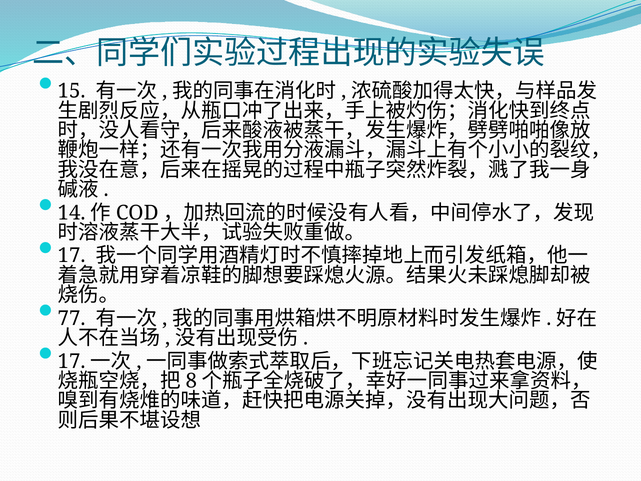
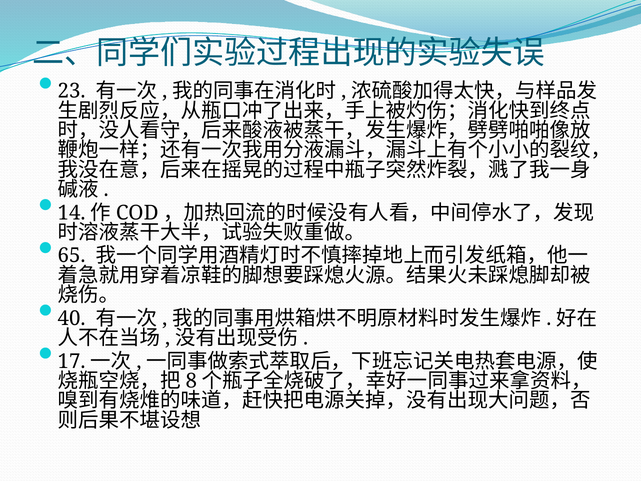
15: 15 -> 23
17 at (72, 256): 17 -> 65
77: 77 -> 40
